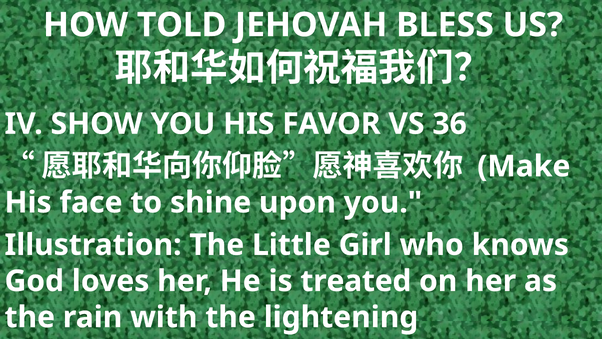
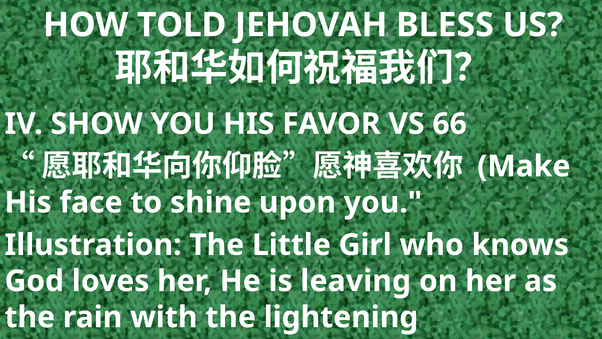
36: 36 -> 66
treated: treated -> leaving
